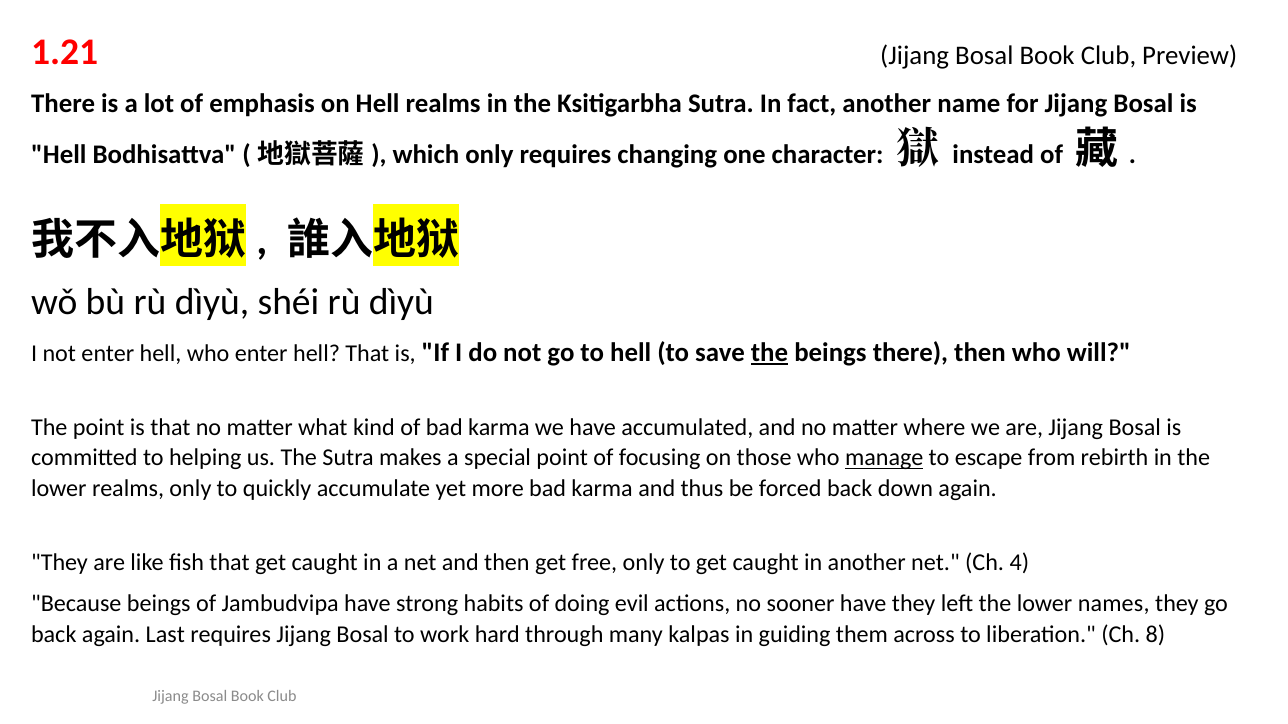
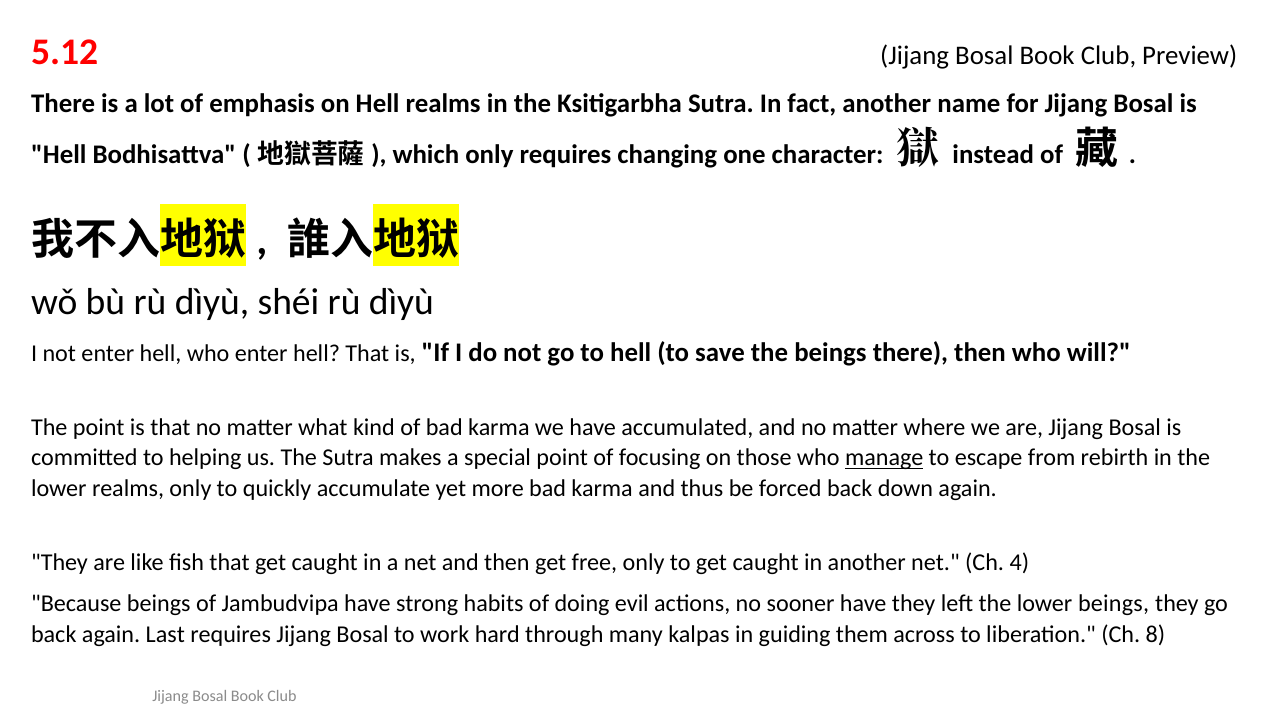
1.21: 1.21 -> 5.12
the at (769, 353) underline: present -> none
lower names: names -> beings
